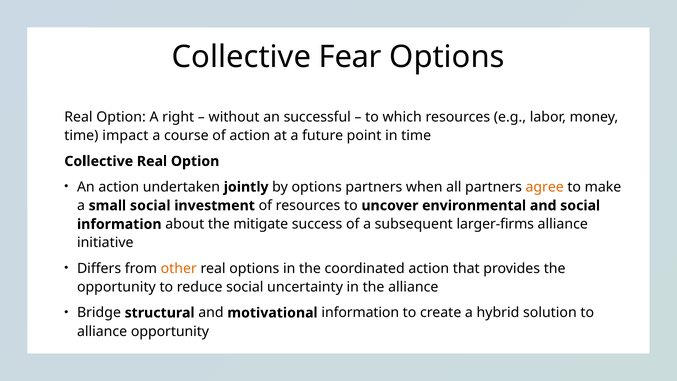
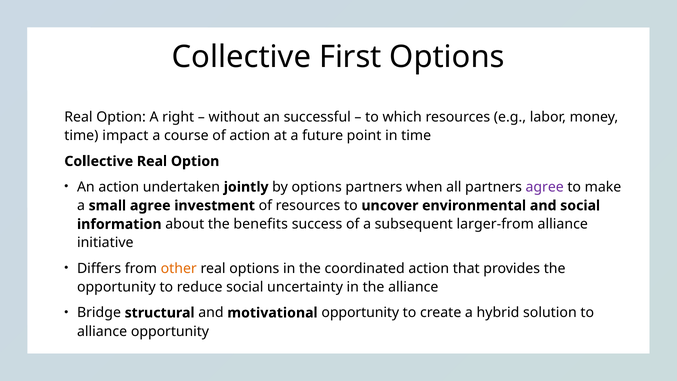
Fear: Fear -> First
agree at (545, 187) colour: orange -> purple
small social: social -> agree
mitigate: mitigate -> benefits
larger-firms: larger-firms -> larger-from
motivational information: information -> opportunity
